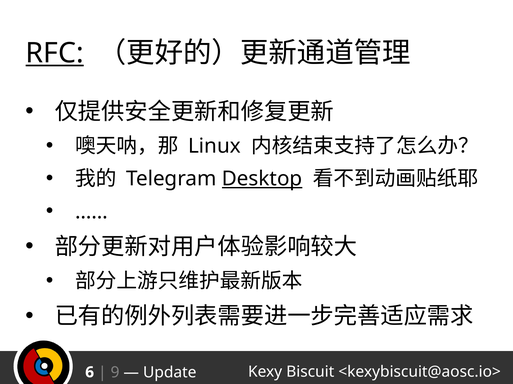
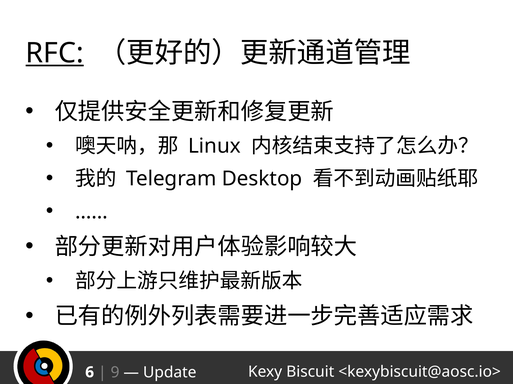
Desktop underline: present -> none
